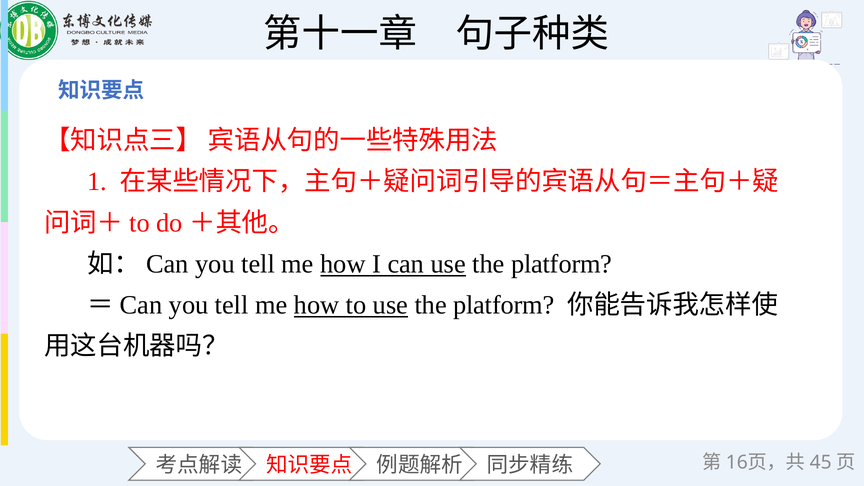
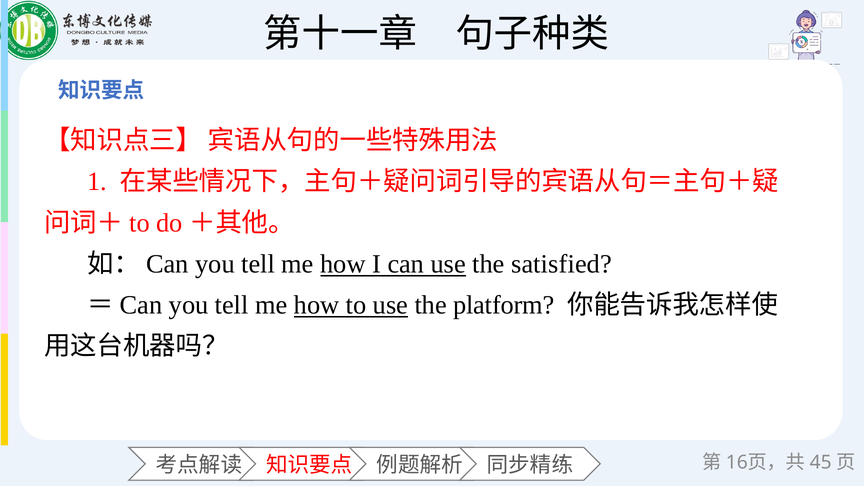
can use the platform: platform -> satisfied
